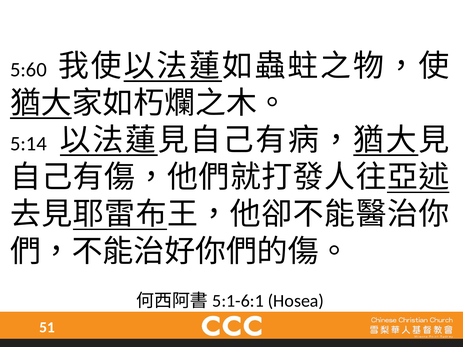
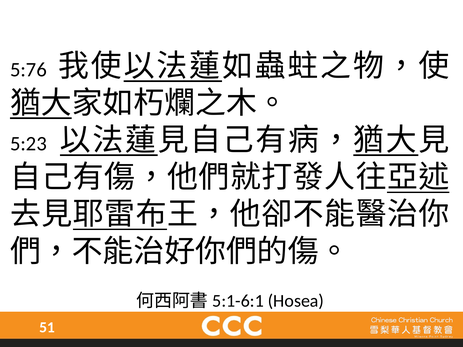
5:60: 5:60 -> 5:76
5:14: 5:14 -> 5:23
